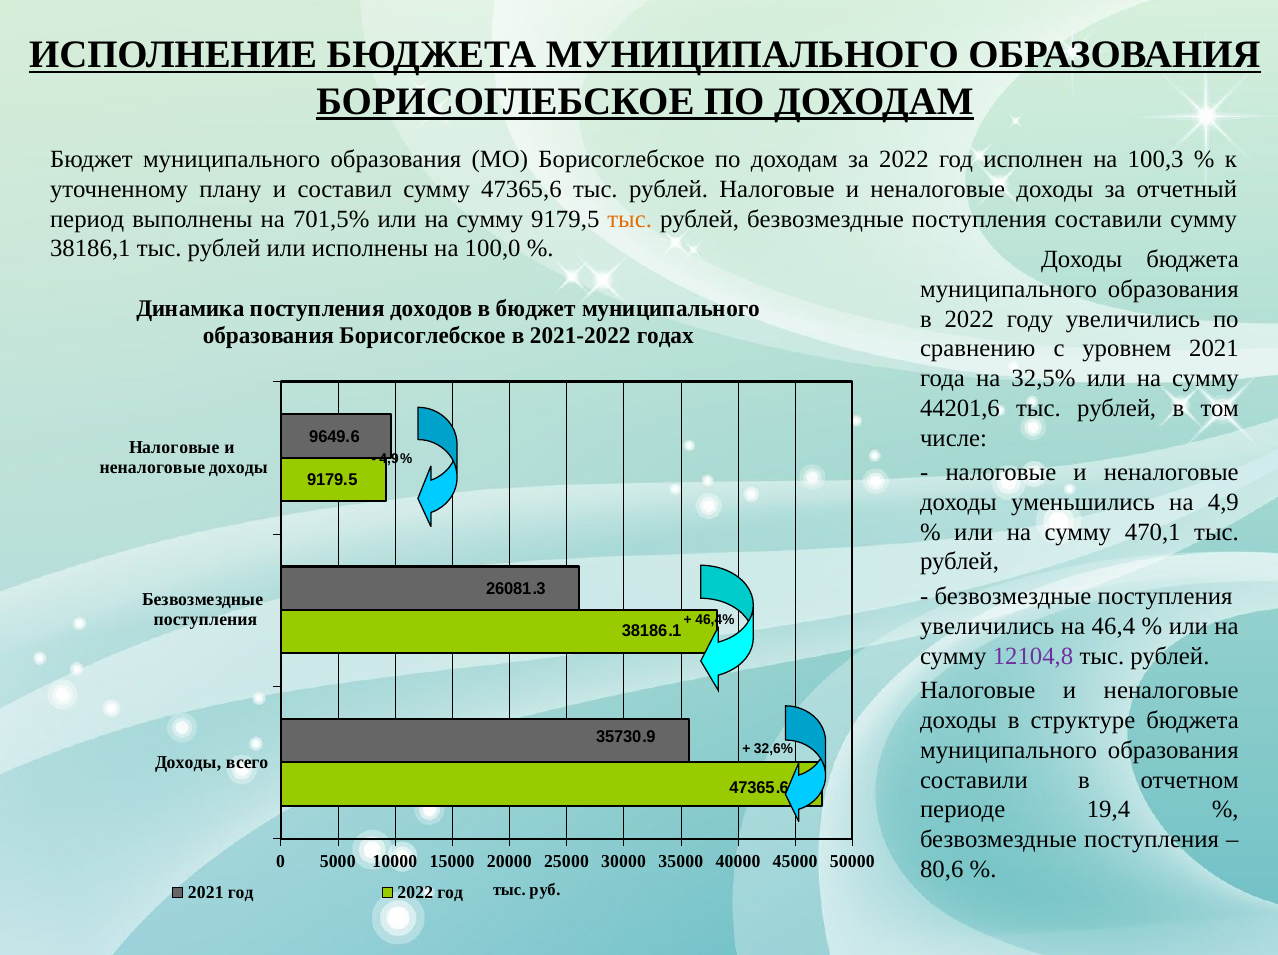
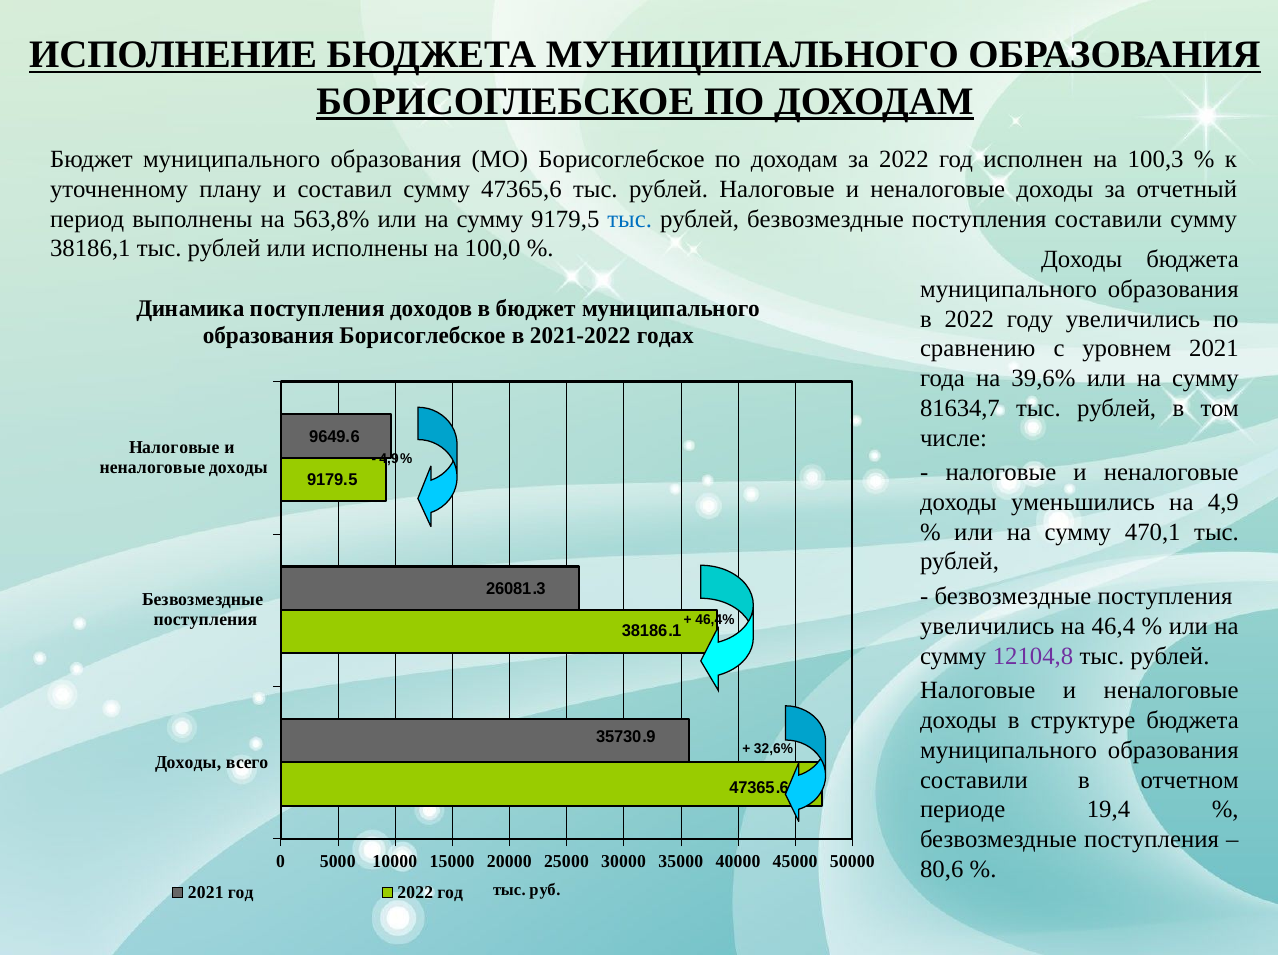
701,5%: 701,5% -> 563,8%
тыс at (630, 219) colour: orange -> blue
32,5%: 32,5% -> 39,6%
44201,6: 44201,6 -> 81634,7
